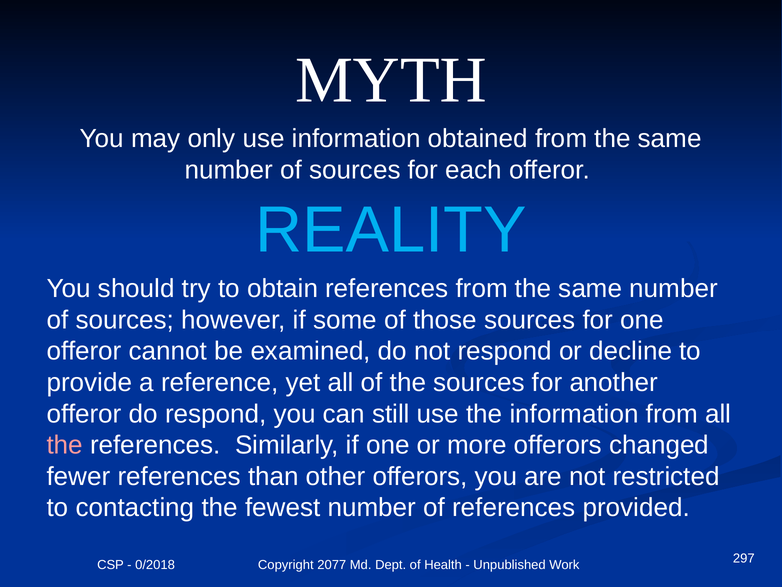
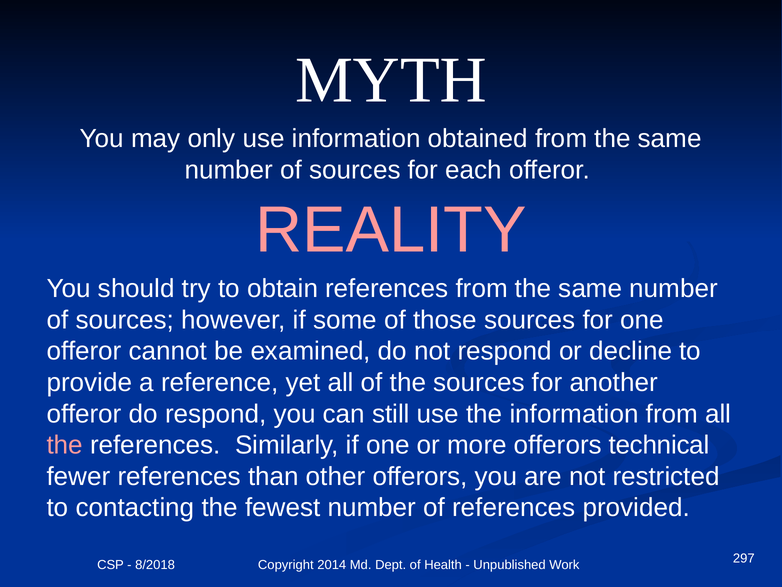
REALITY colour: light blue -> pink
changed: changed -> technical
0/2018: 0/2018 -> 8/2018
2077: 2077 -> 2014
